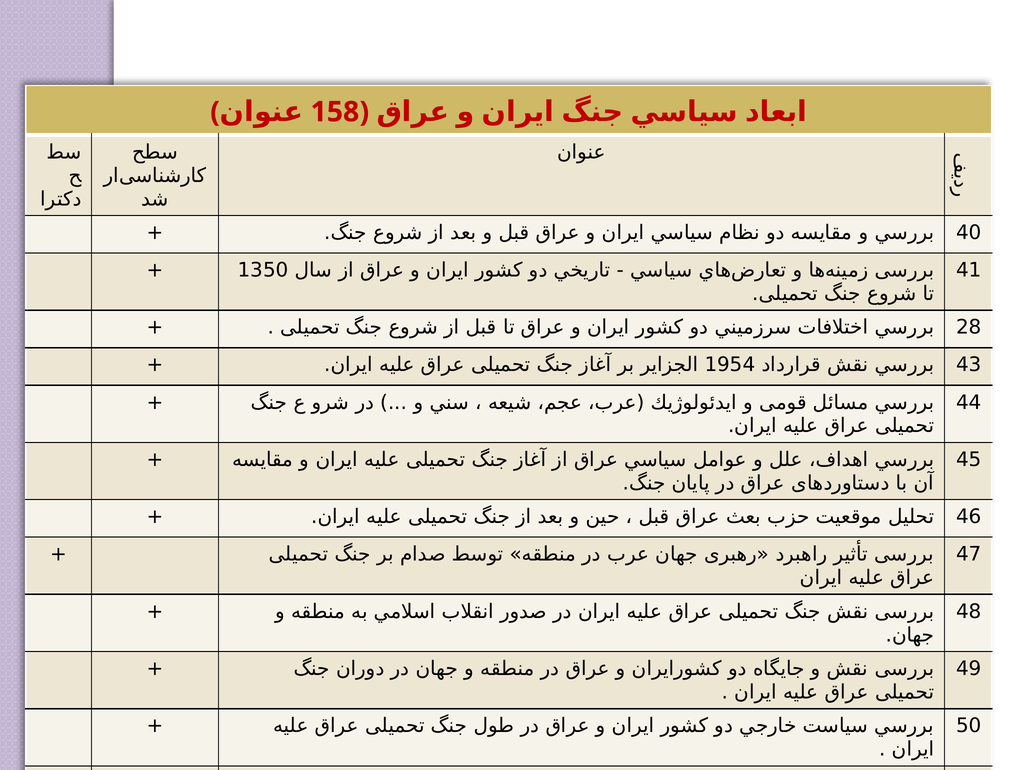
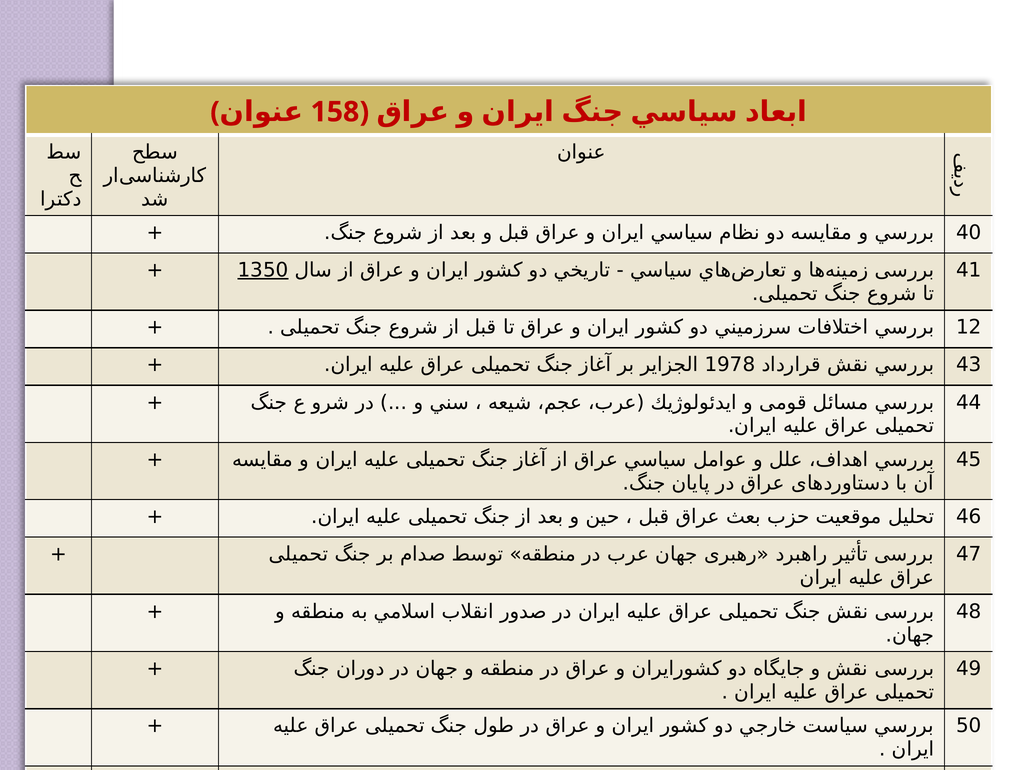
1350 underline: none -> present
28: 28 -> 12
1954: 1954 -> 1978
